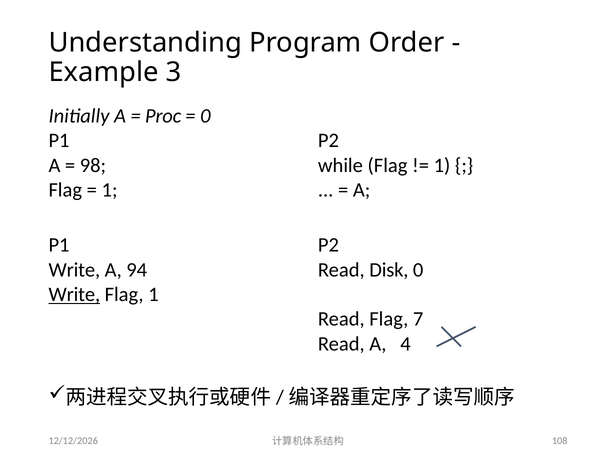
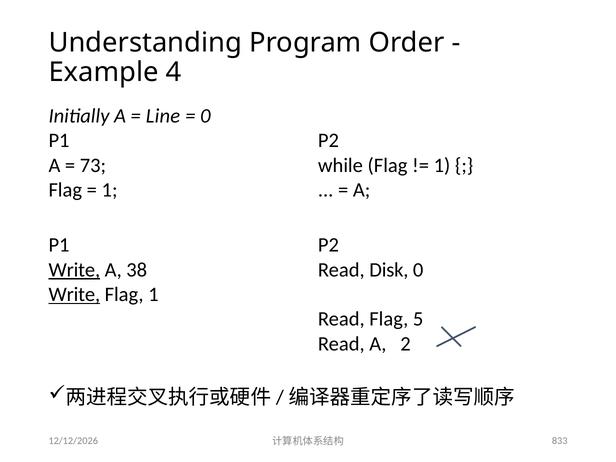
3: 3 -> 4
Proc: Proc -> Line
98: 98 -> 73
Write at (74, 270) underline: none -> present
94: 94 -> 38
7: 7 -> 5
4: 4 -> 2
108: 108 -> 833
